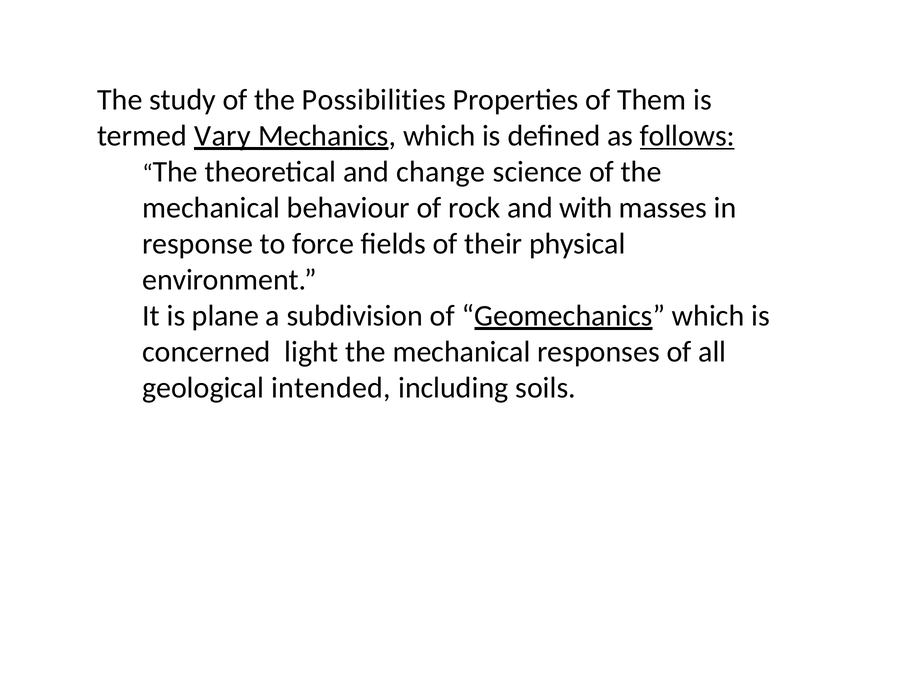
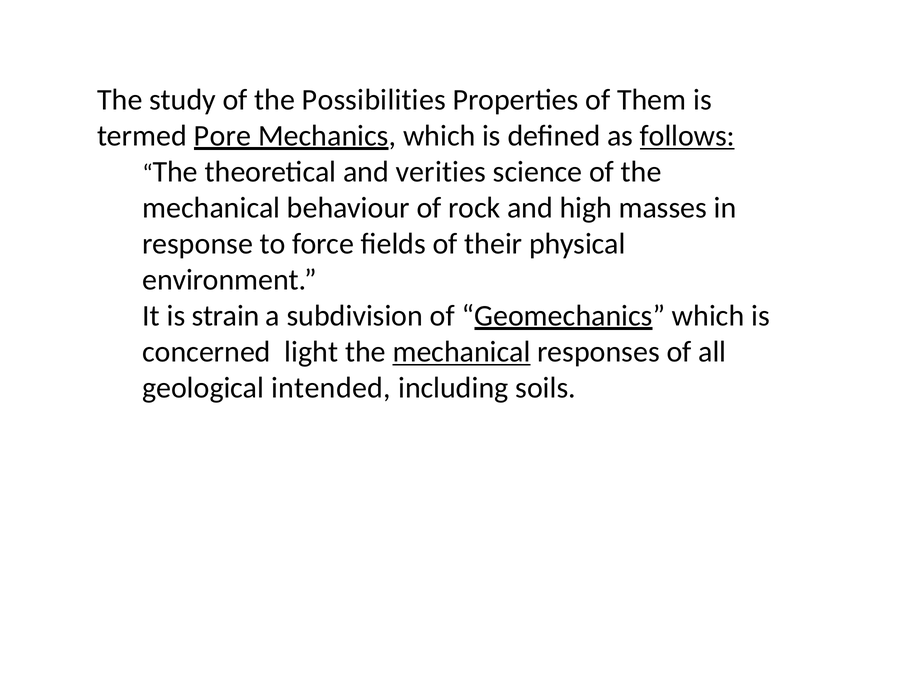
Vary: Vary -> Pore
change: change -> verities
with: with -> high
plane: plane -> strain
mechanical at (462, 352) underline: none -> present
